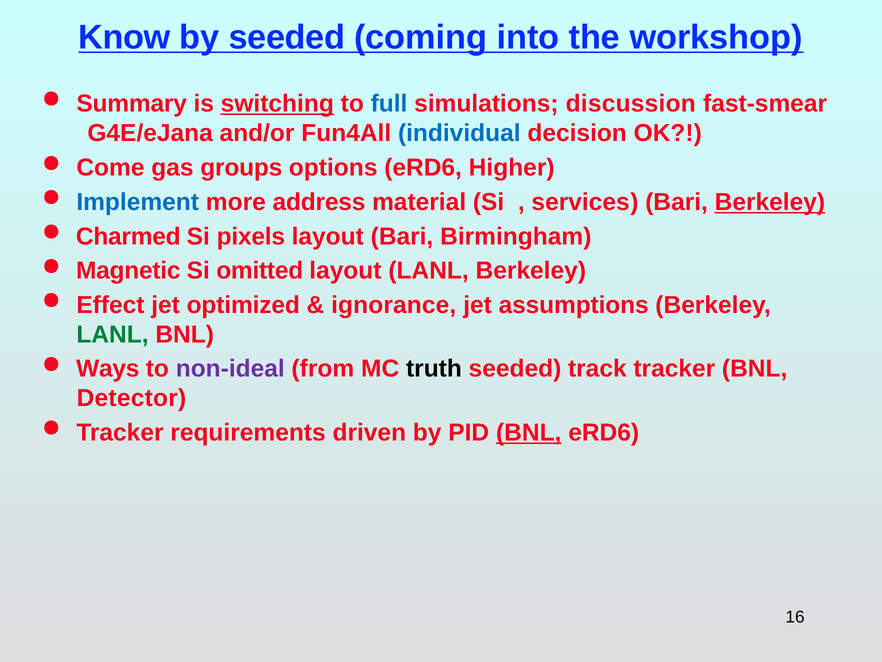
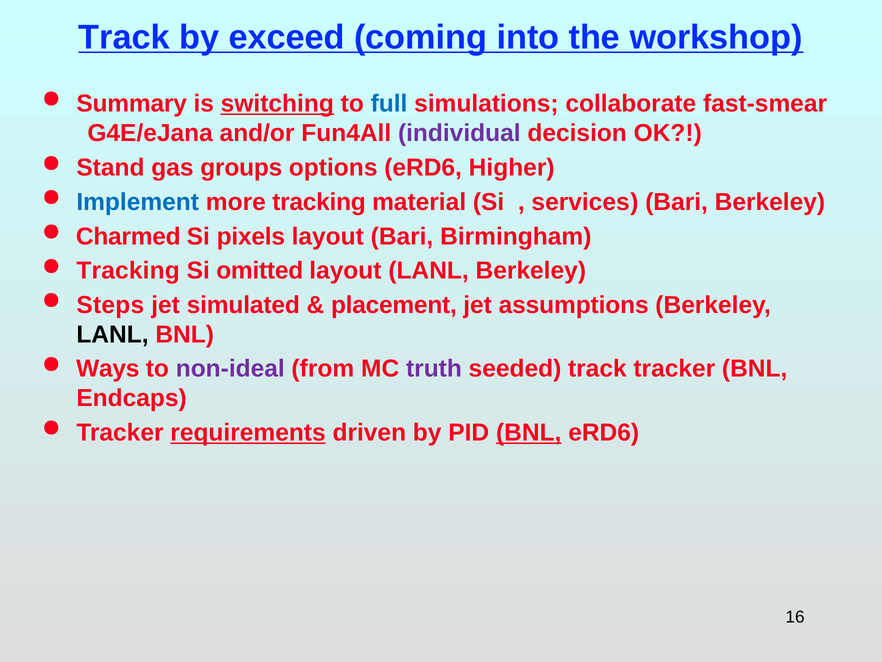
Know at (124, 37): Know -> Track
by seeded: seeded -> exceed
discussion: discussion -> collaborate
individual colour: blue -> purple
Come: Come -> Stand
more address: address -> tracking
Berkeley at (770, 202) underline: present -> none
Magnetic at (128, 271): Magnetic -> Tracking
Effect: Effect -> Steps
optimized: optimized -> simulated
ignorance: ignorance -> placement
LANL at (112, 334) colour: green -> black
truth colour: black -> purple
Detector: Detector -> Endcaps
requirements underline: none -> present
